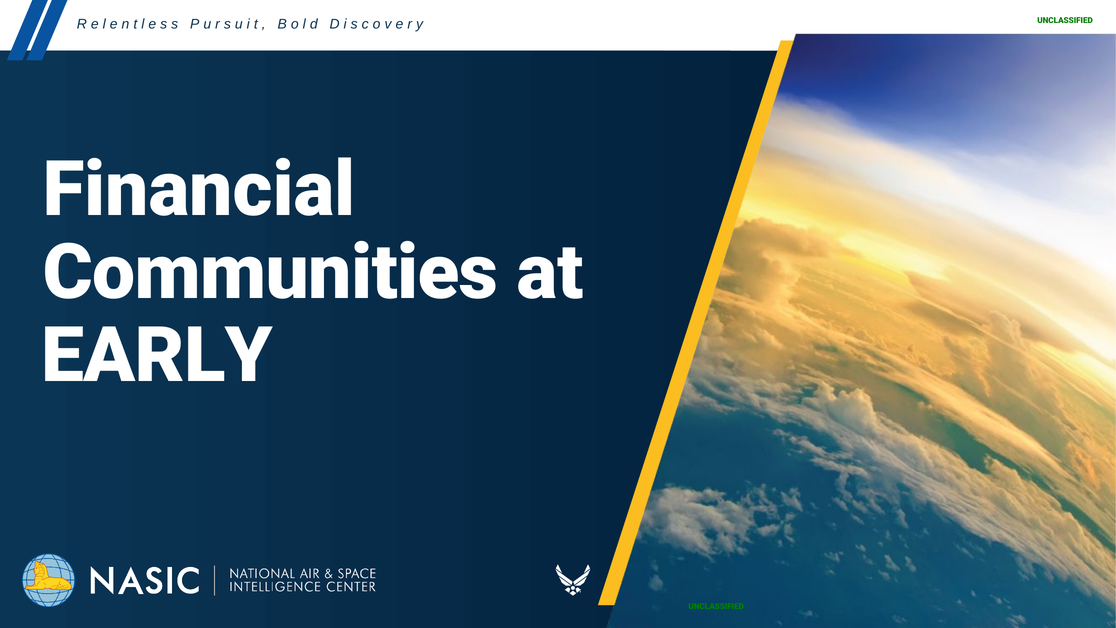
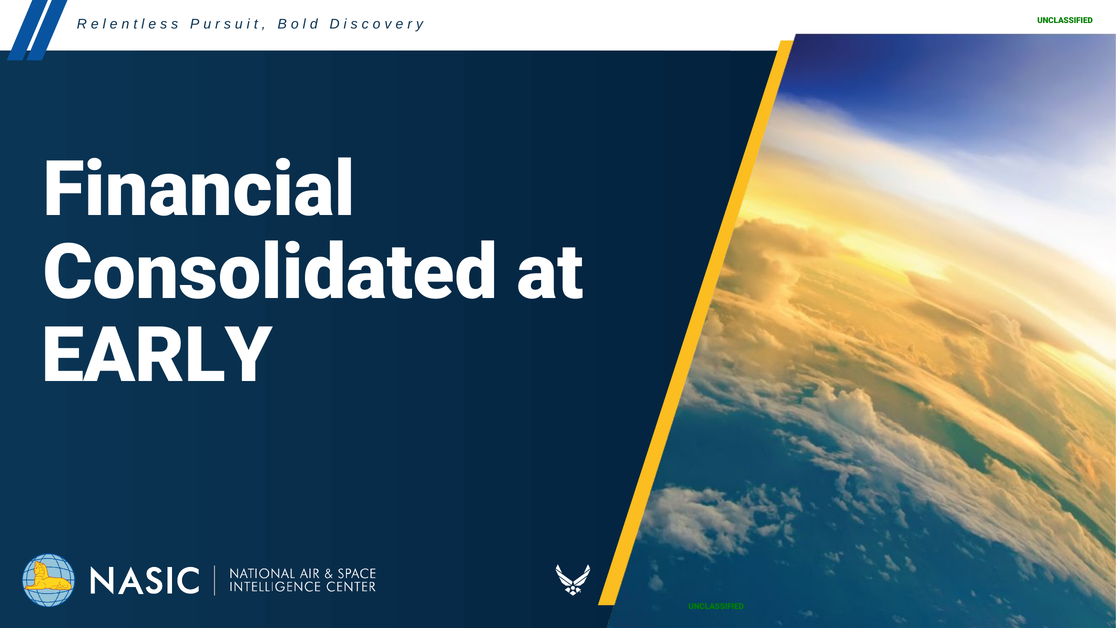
Communities: Communities -> Consolidated
